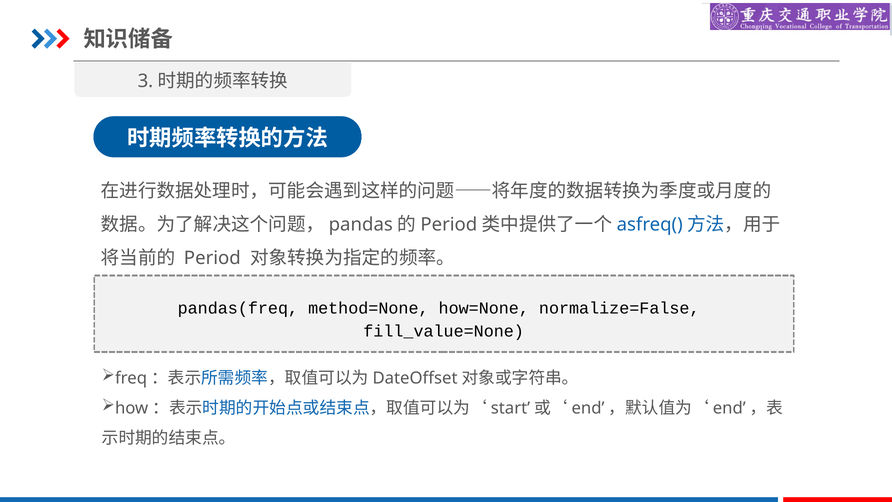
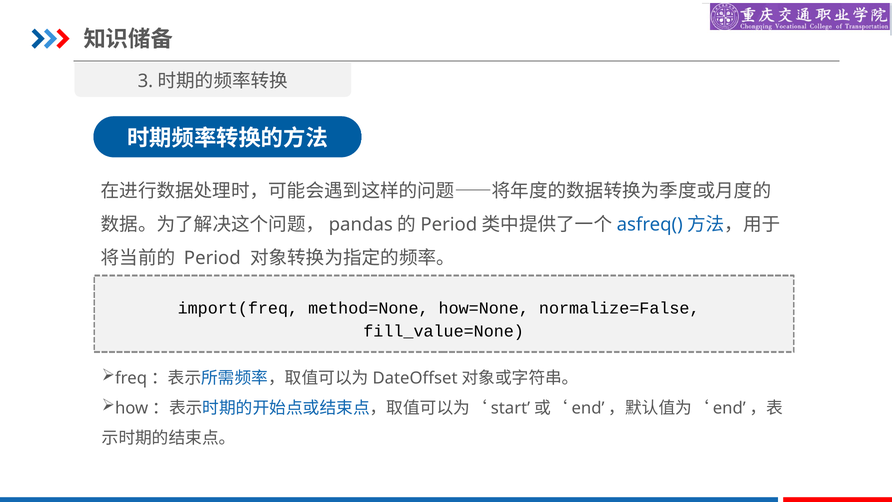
pandas(freq: pandas(freq -> import(freq
